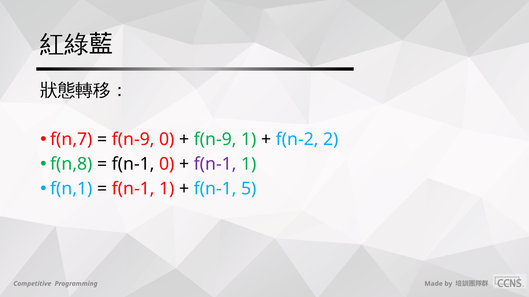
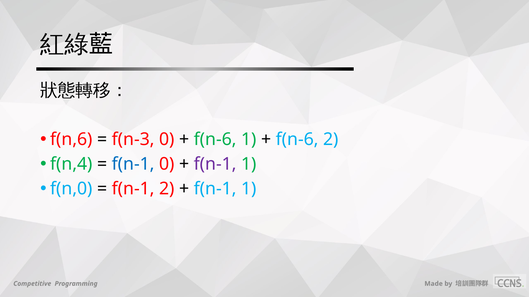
f(n,7: f(n,7 -> f(n,6
f(n-9 at (133, 140): f(n-9 -> f(n-3
f(n-9 at (215, 140): f(n-9 -> f(n-6
f(n-2 at (297, 140): f(n-2 -> f(n-6
f(n,8: f(n,8 -> f(n,4
f(n-1 at (133, 164) colour: black -> blue
f(n,1: f(n,1 -> f(n,0
1 at (167, 189): 1 -> 2
5 at (249, 189): 5 -> 1
